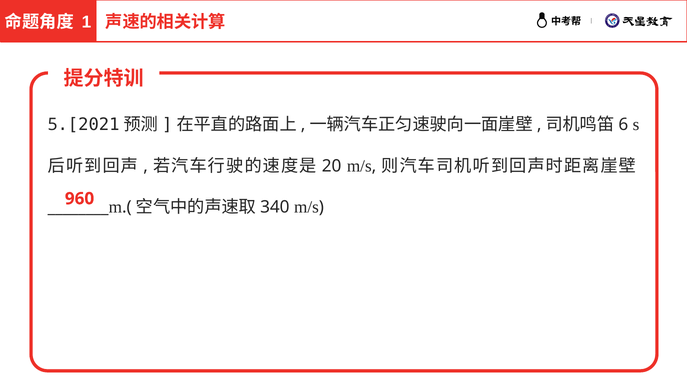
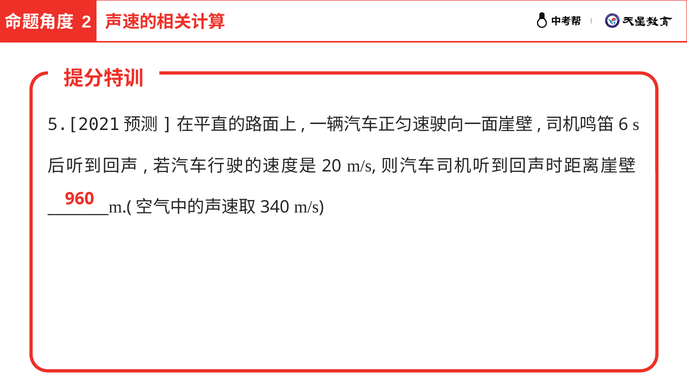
1: 1 -> 2
